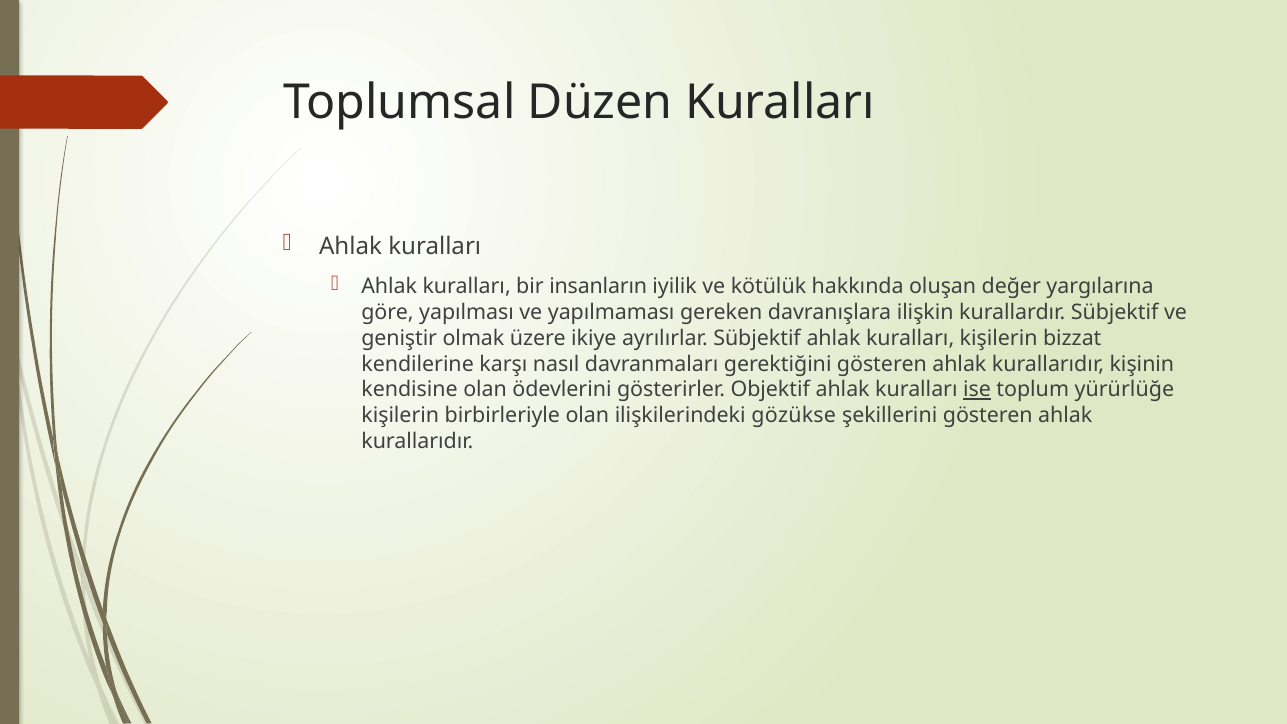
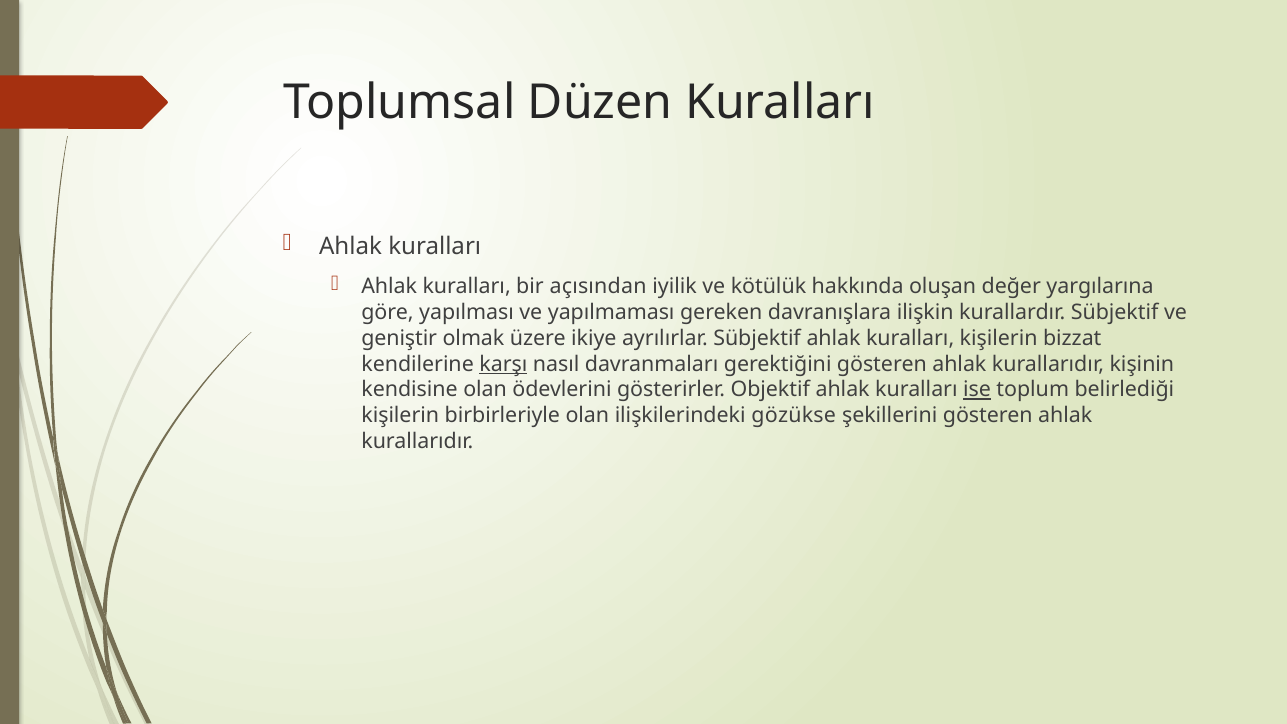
insanların: insanların -> açısından
karşı underline: none -> present
yürürlüğe: yürürlüğe -> belirlediği
